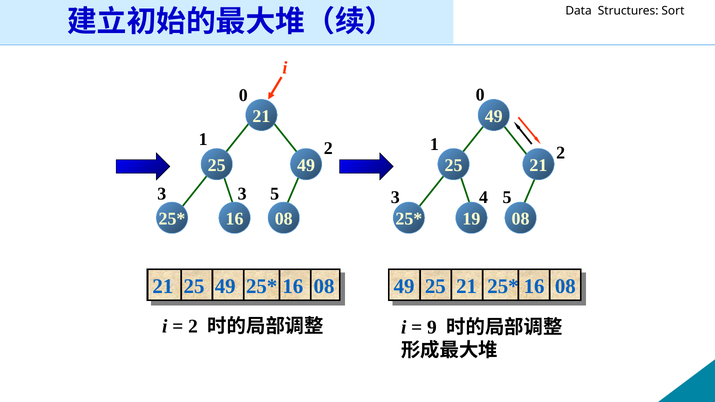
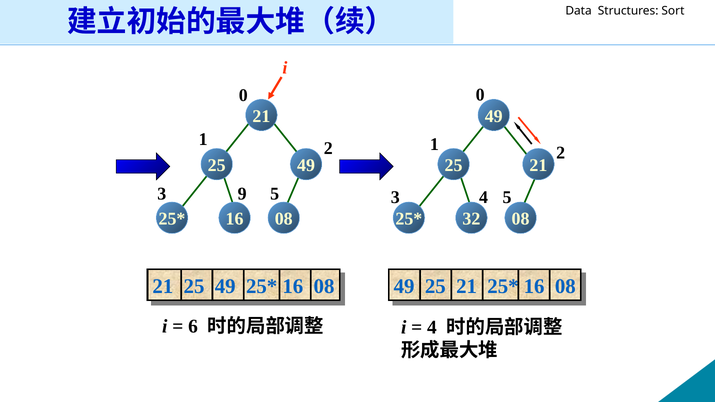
3 at (242, 194): 3 -> 9
19: 19 -> 32
2 at (193, 327): 2 -> 6
9 at (432, 327): 9 -> 4
